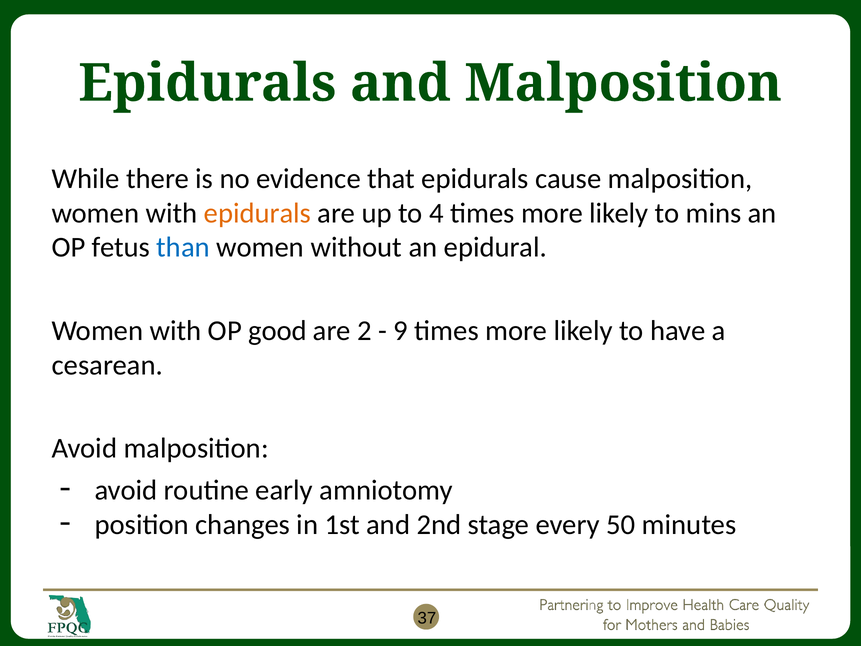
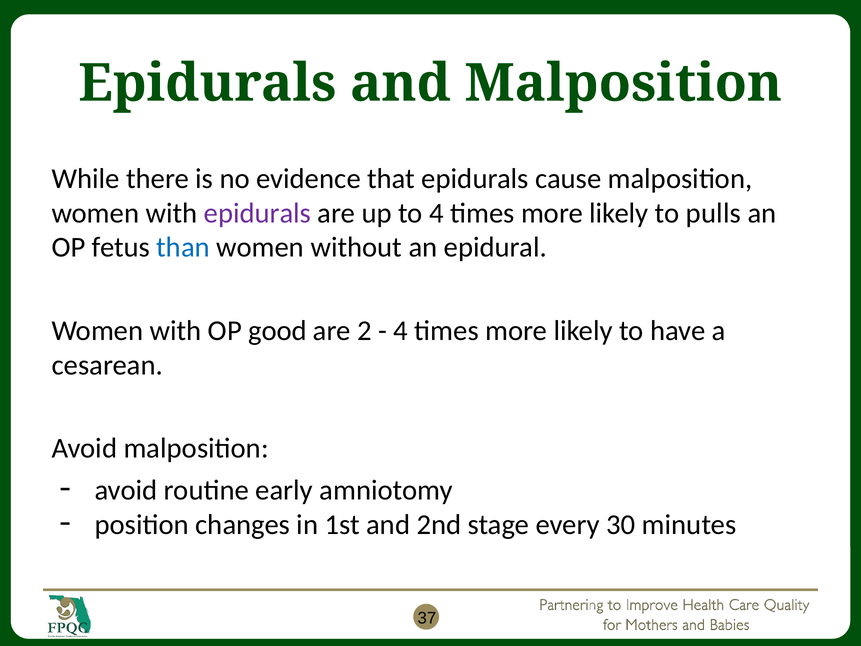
epidurals at (257, 213) colour: orange -> purple
mins: mins -> pulls
9 at (401, 331): 9 -> 4
50: 50 -> 30
